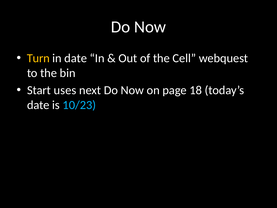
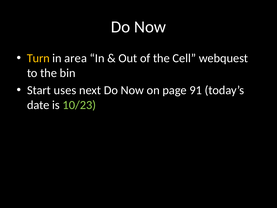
in date: date -> area
18: 18 -> 91
10/23 colour: light blue -> light green
